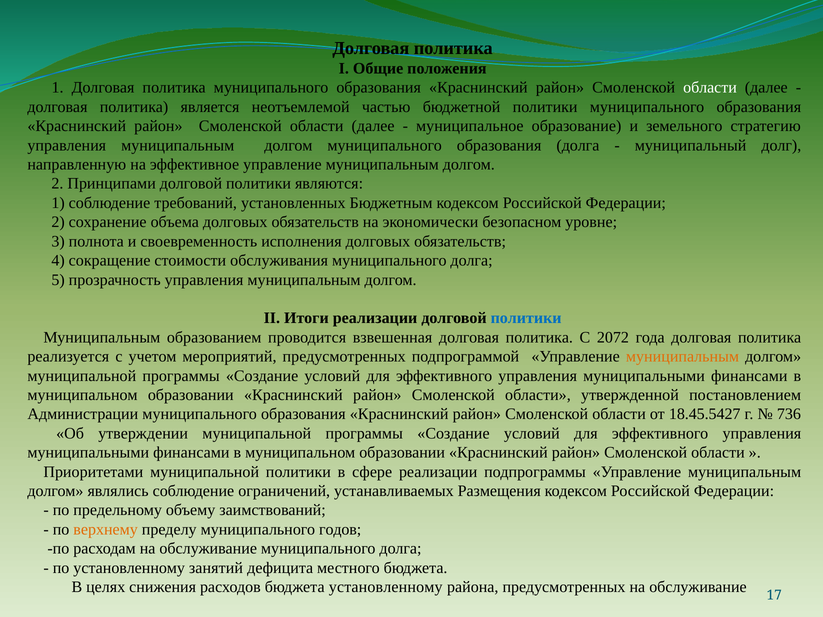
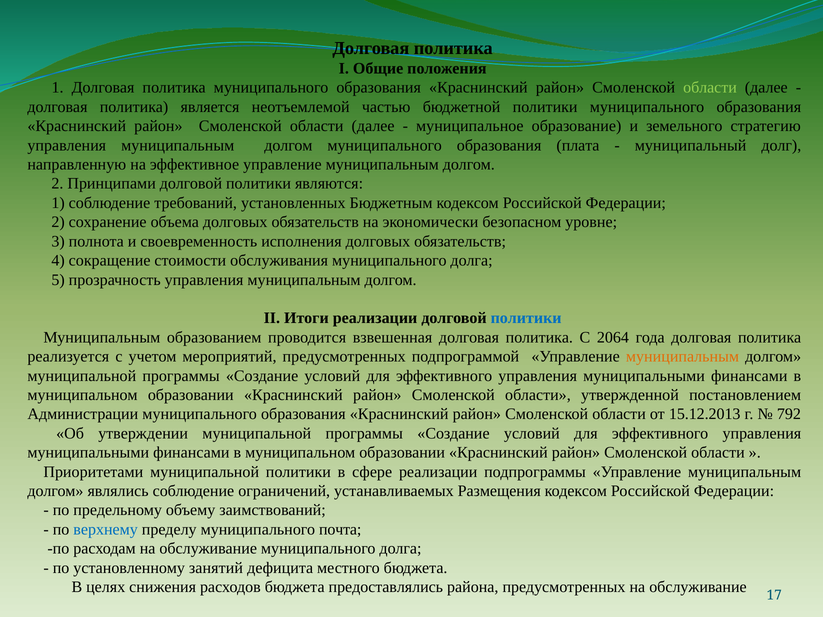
области at (710, 88) colour: white -> light green
образования долга: долга -> плата
2072: 2072 -> 2064
18.45.5427: 18.45.5427 -> 15.12.2013
736: 736 -> 792
верхнему colour: orange -> blue
годов: годов -> почта
бюджета установленному: установленному -> предоставлялись
